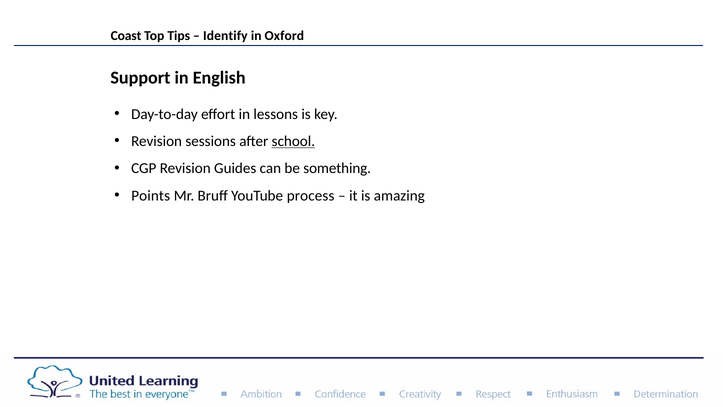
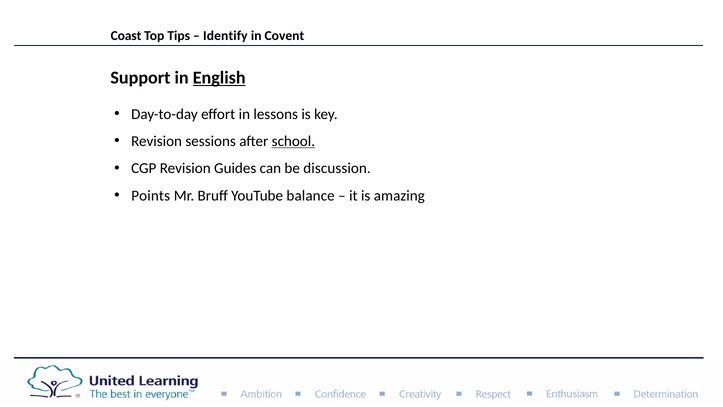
Oxford: Oxford -> Covent
English underline: none -> present
something: something -> discussion
process: process -> balance
